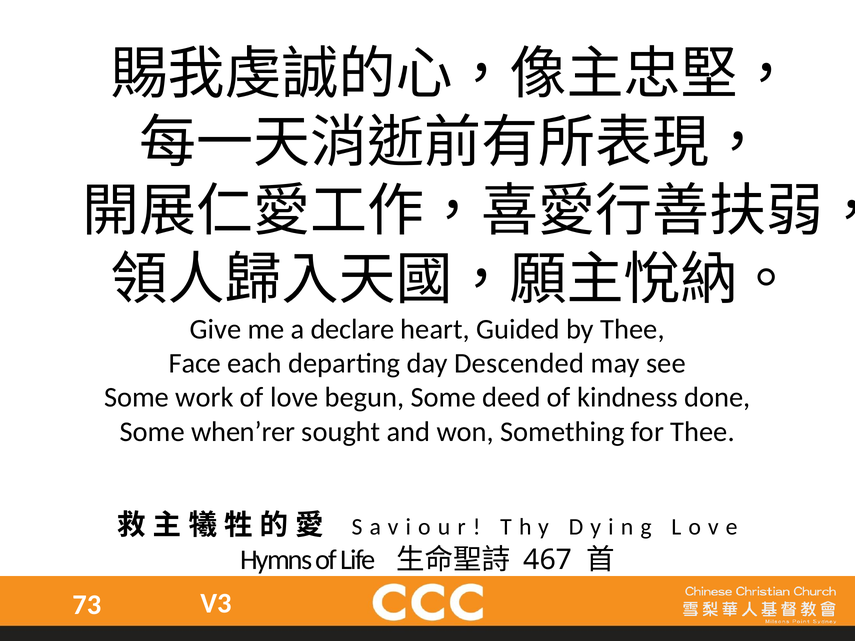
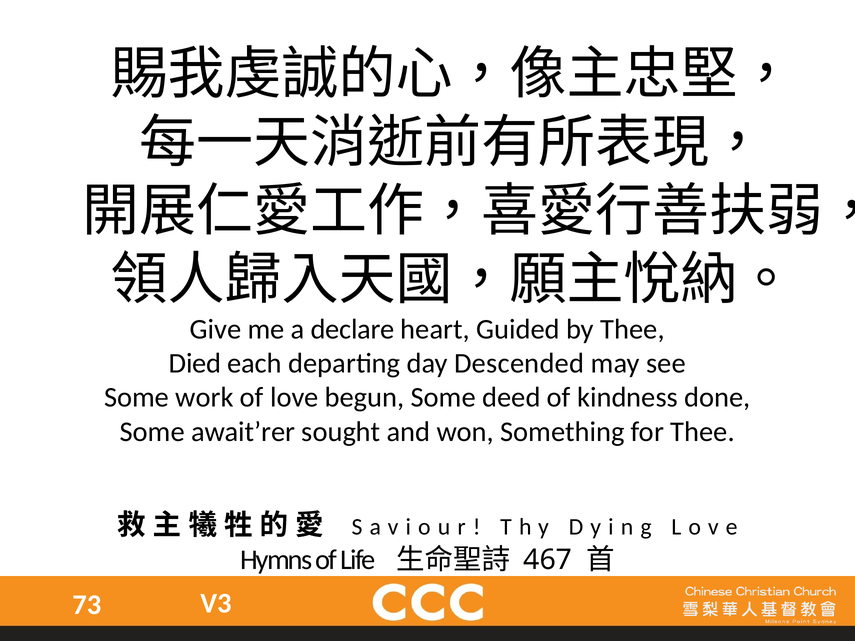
Face: Face -> Died
when’rer: when’rer -> await’rer
